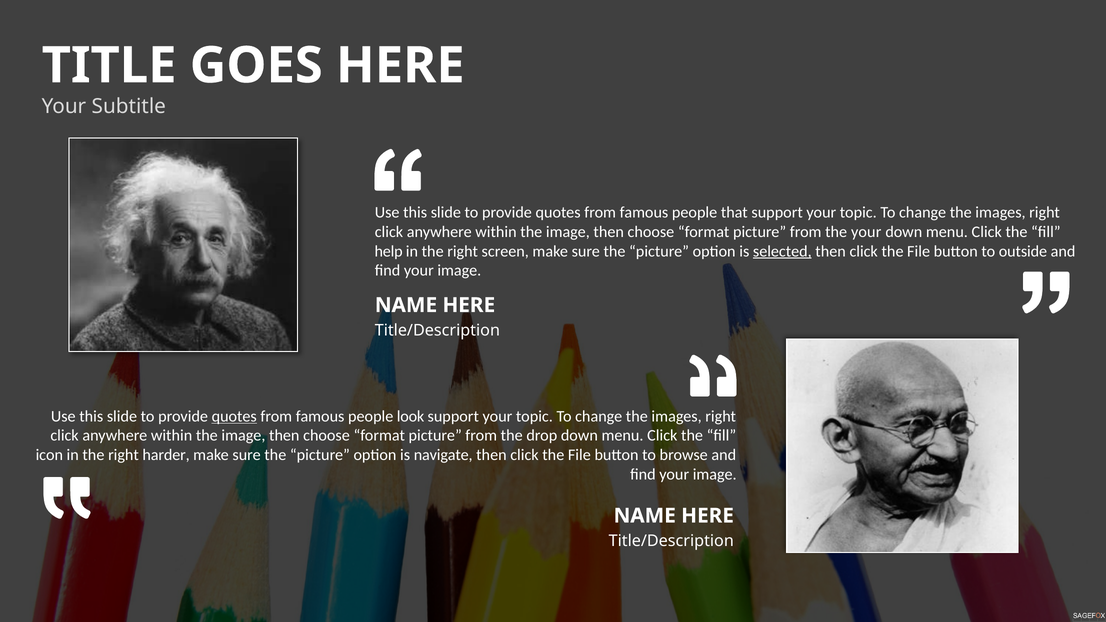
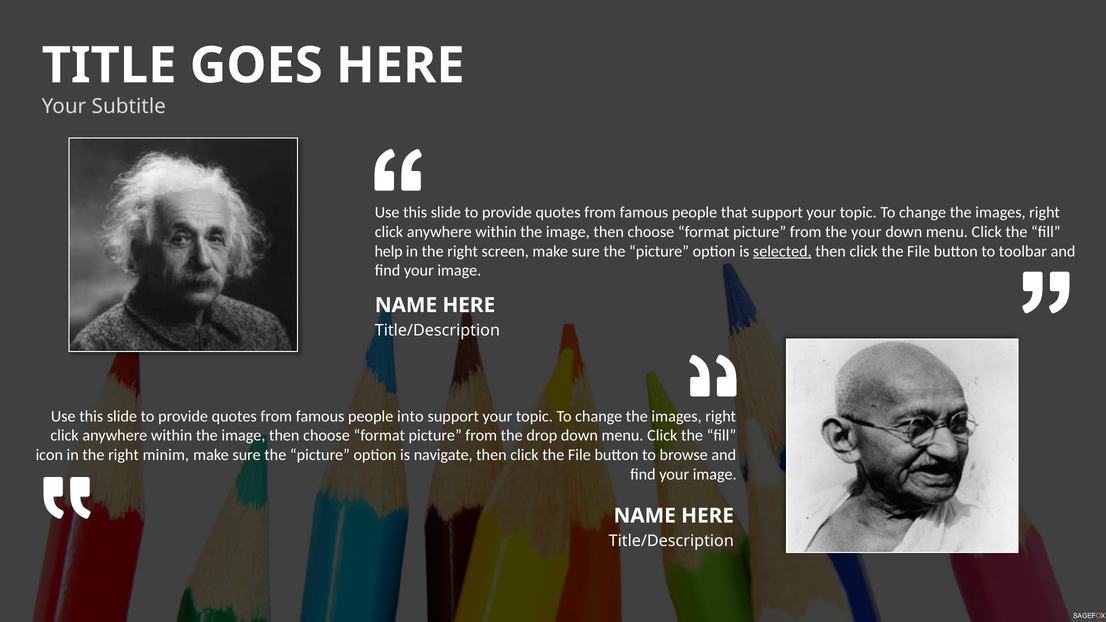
outside: outside -> toolbar
quotes at (234, 416) underline: present -> none
look: look -> into
harder: harder -> minim
